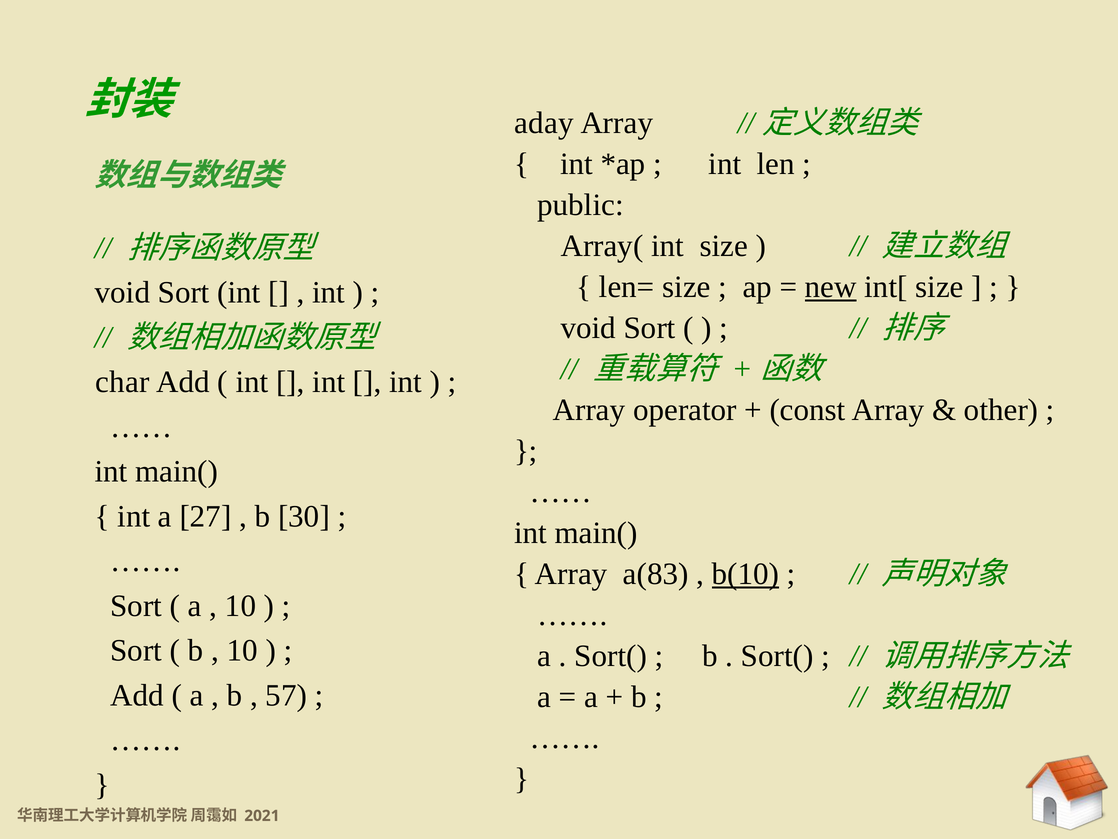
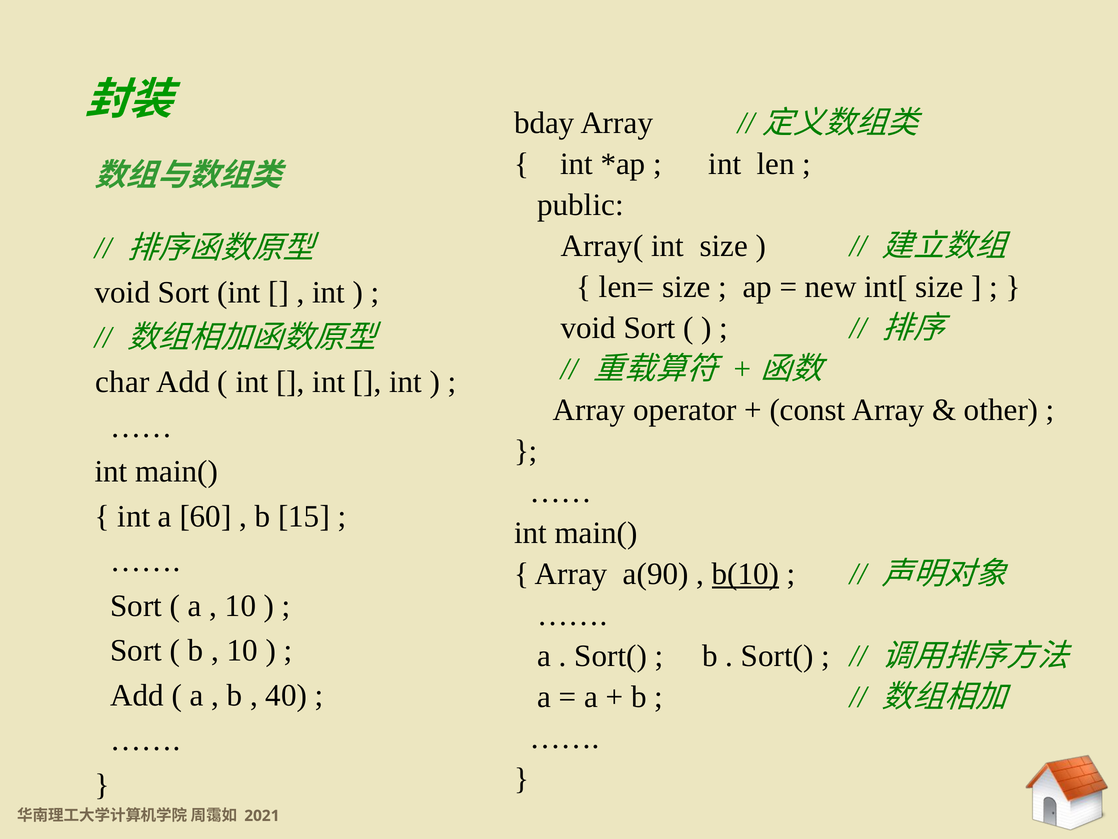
aday: aday -> bday
new underline: present -> none
27: 27 -> 60
30: 30 -> 15
a(83: a(83 -> a(90
57: 57 -> 40
